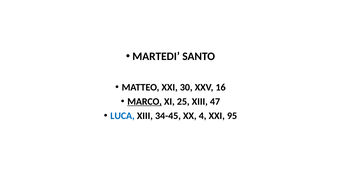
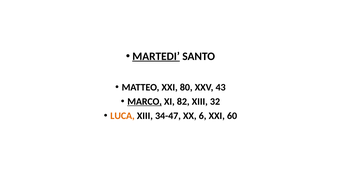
MARTEDI underline: none -> present
30: 30 -> 80
16: 16 -> 43
25: 25 -> 82
47: 47 -> 32
LUCA colour: blue -> orange
34-45: 34-45 -> 34-47
4: 4 -> 6
95: 95 -> 60
